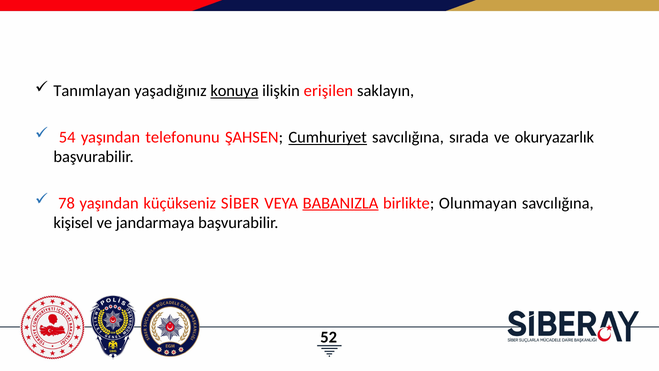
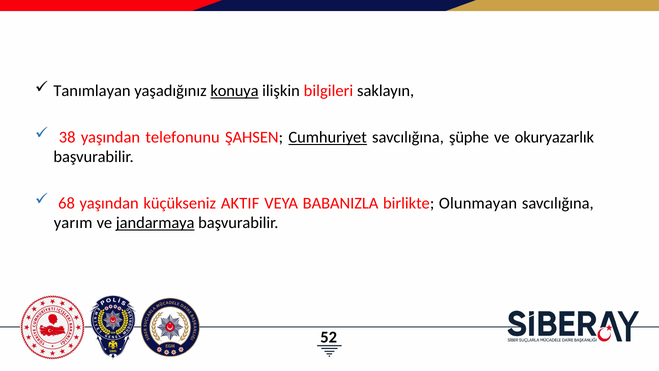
erişilen: erişilen -> bilgileri
54: 54 -> 38
sırada: sırada -> şüphe
78: 78 -> 68
SİBER: SİBER -> AKTIF
BABANIZLA underline: present -> none
kişisel: kişisel -> yarım
jandarmaya underline: none -> present
